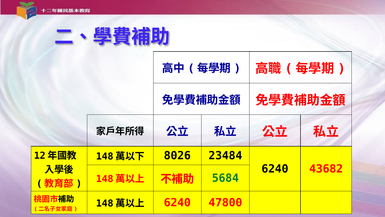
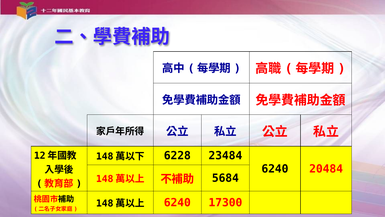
8026: 8026 -> 6228
43682: 43682 -> 20484
5684 colour: green -> black
47800: 47800 -> 17300
